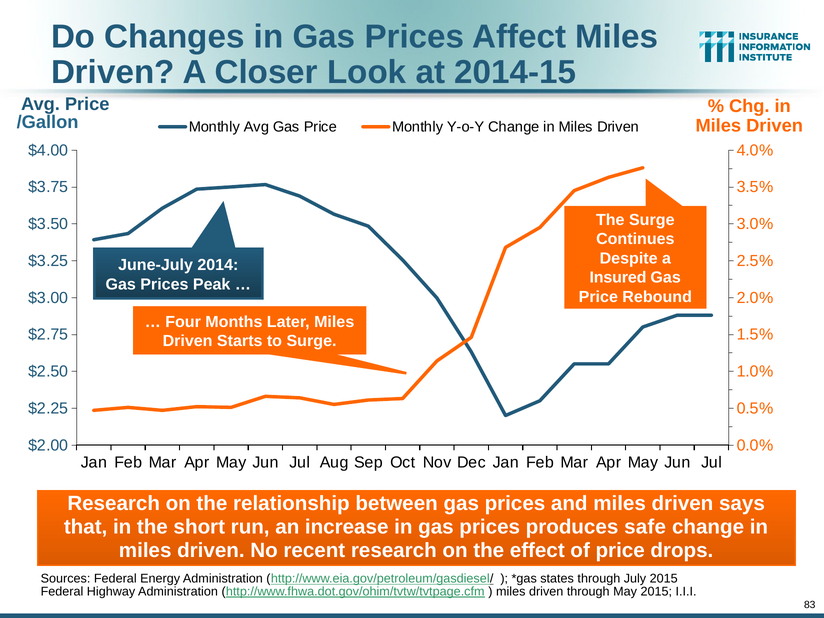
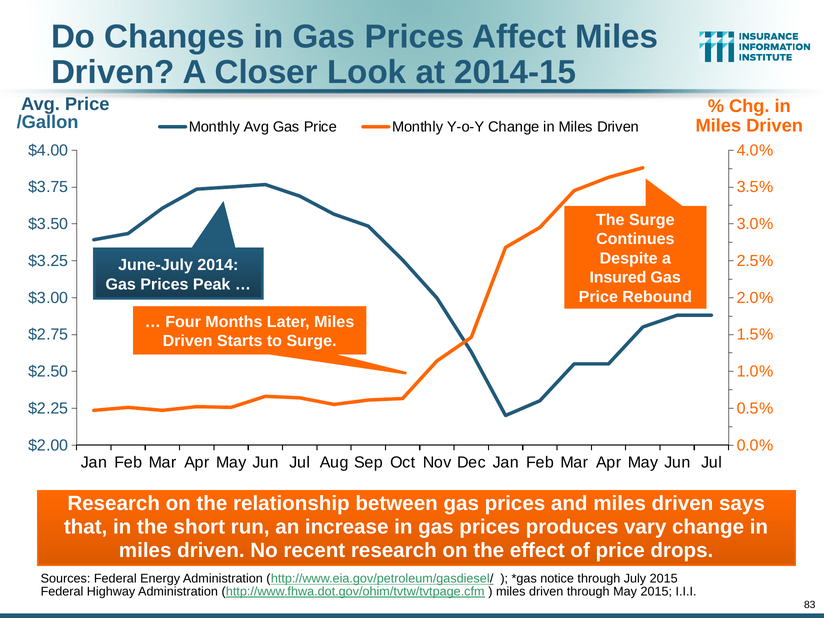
safe: safe -> vary
states: states -> notice
